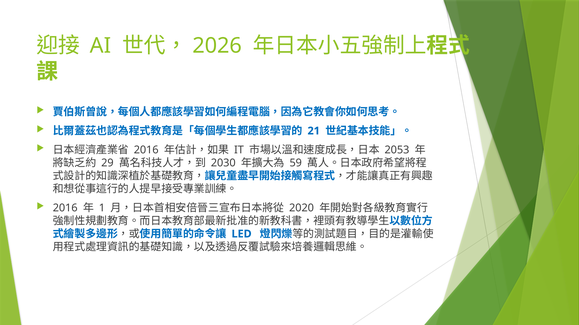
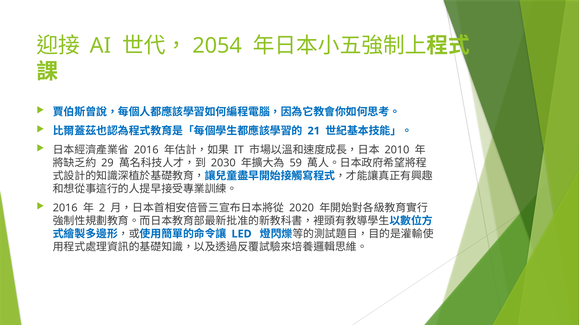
2026: 2026 -> 2054
2053: 2053 -> 2010
1: 1 -> 2
